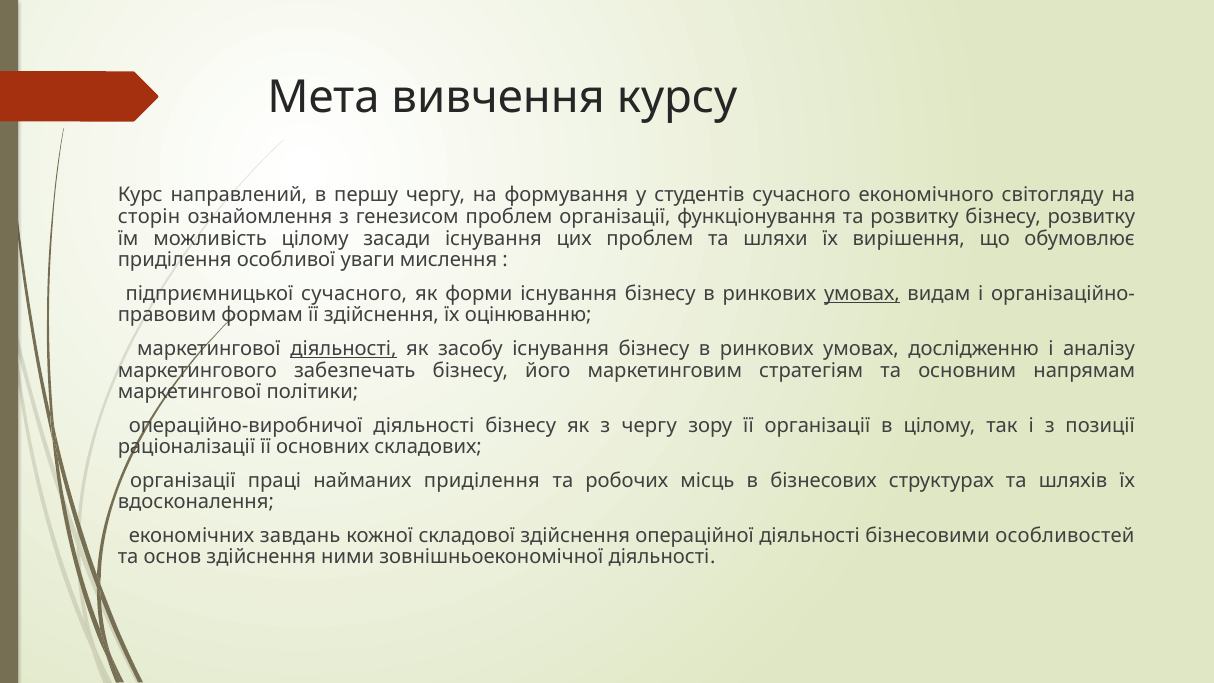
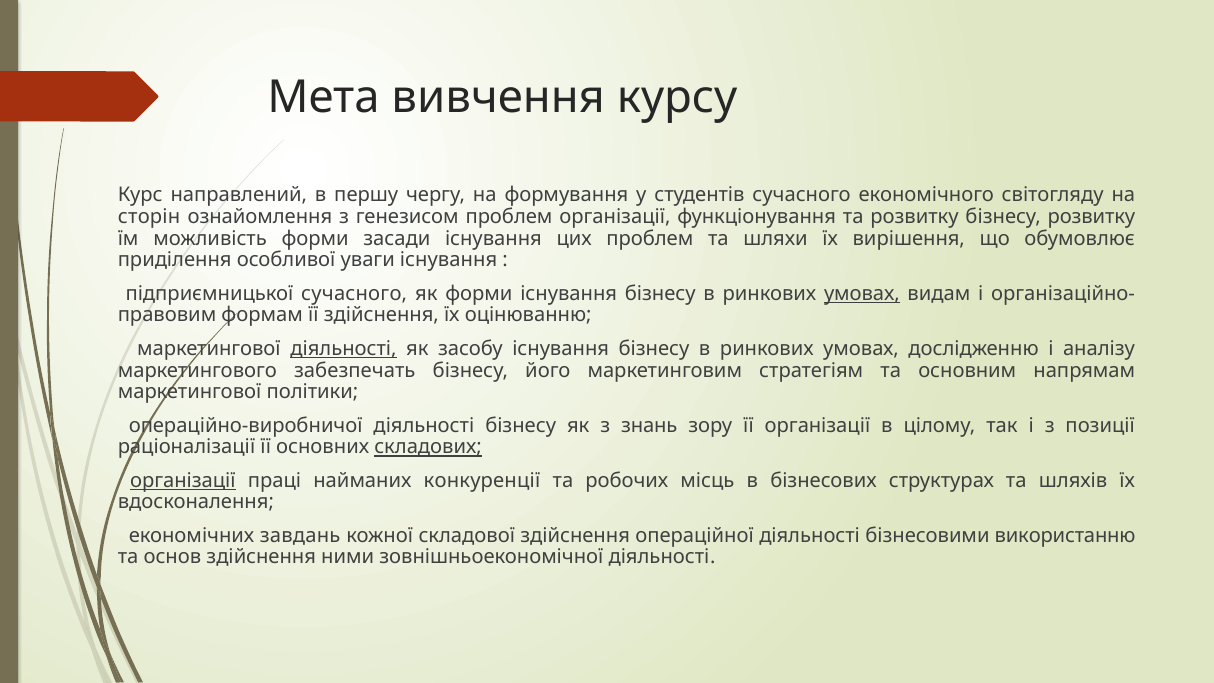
можливість цілому: цілому -> форми
уваги мислення: мислення -> існування
з чергу: чергу -> знань
складових underline: none -> present
організації at (183, 480) underline: none -> present
найманих приділення: приділення -> конкуренції
особливостей: особливостей -> використанню
